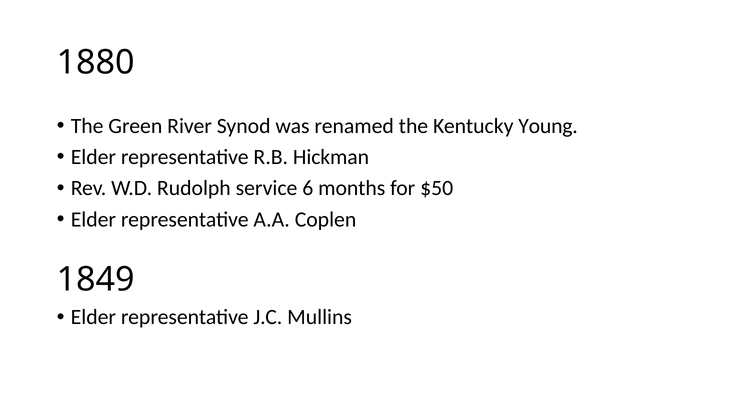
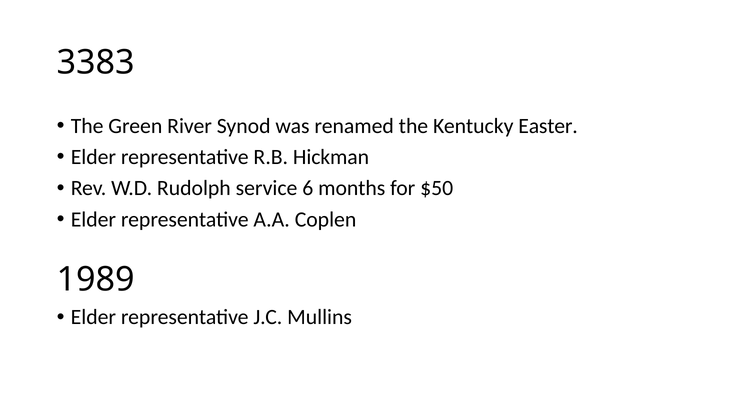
1880: 1880 -> 3383
Young: Young -> Easter
1849: 1849 -> 1989
